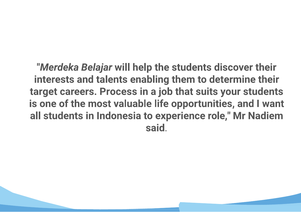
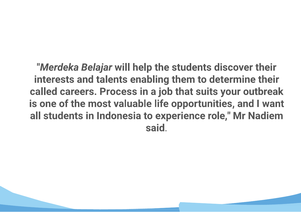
target: target -> called
your students: students -> outbreak
